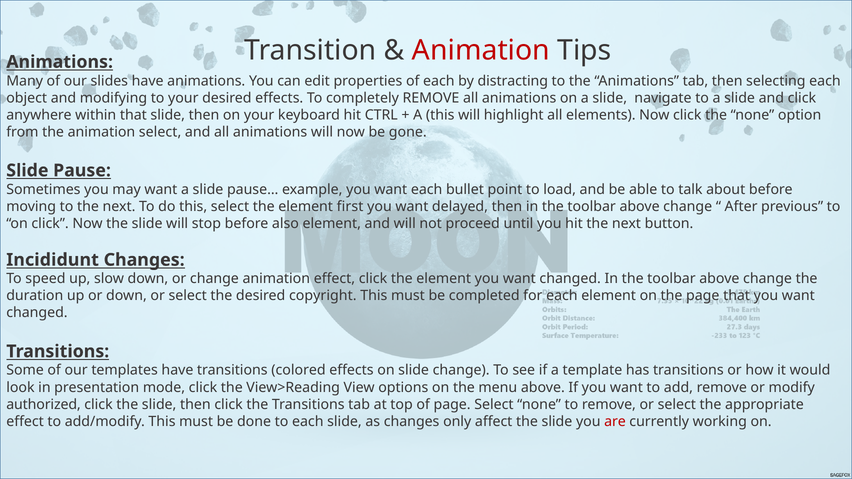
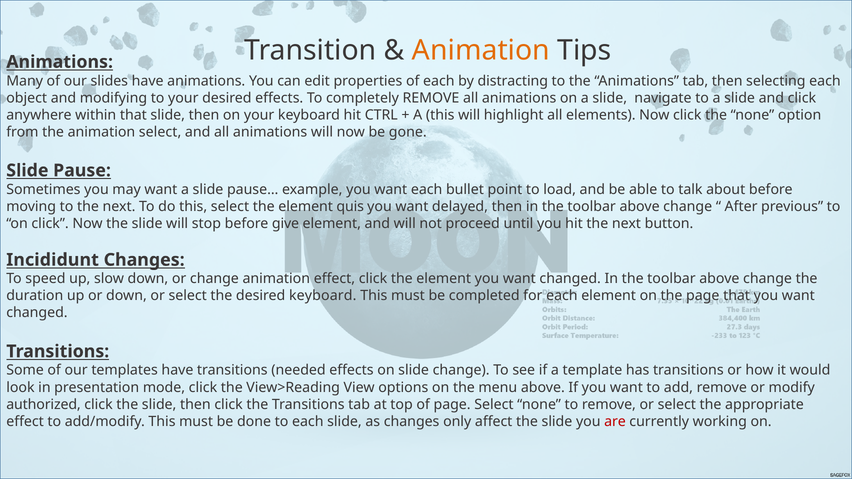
Animation at (481, 50) colour: red -> orange
first: first -> quis
also: also -> give
desired copyright: copyright -> keyboard
colored: colored -> needed
